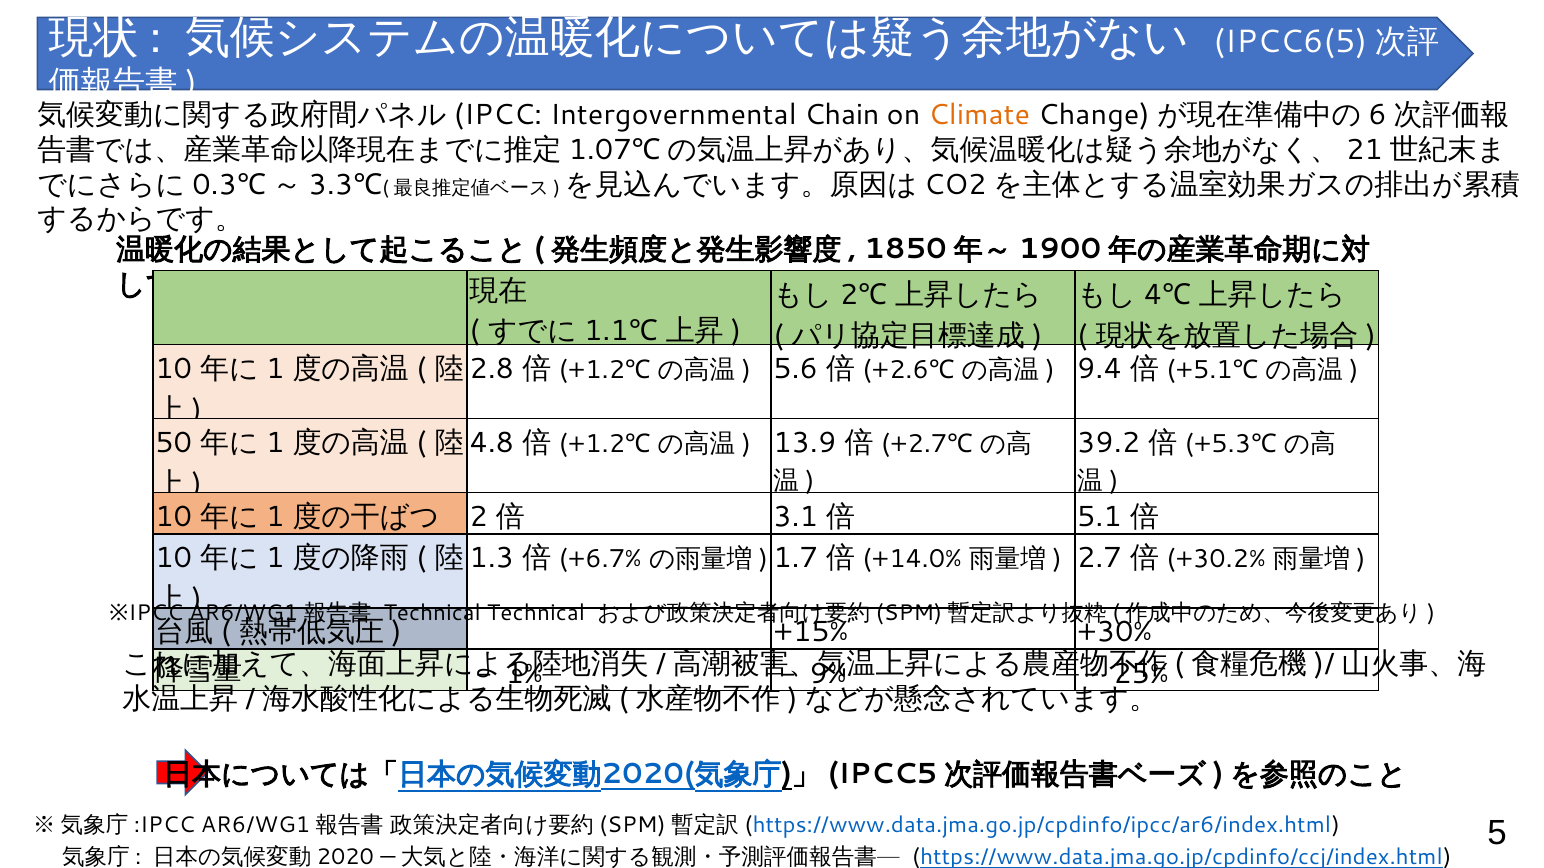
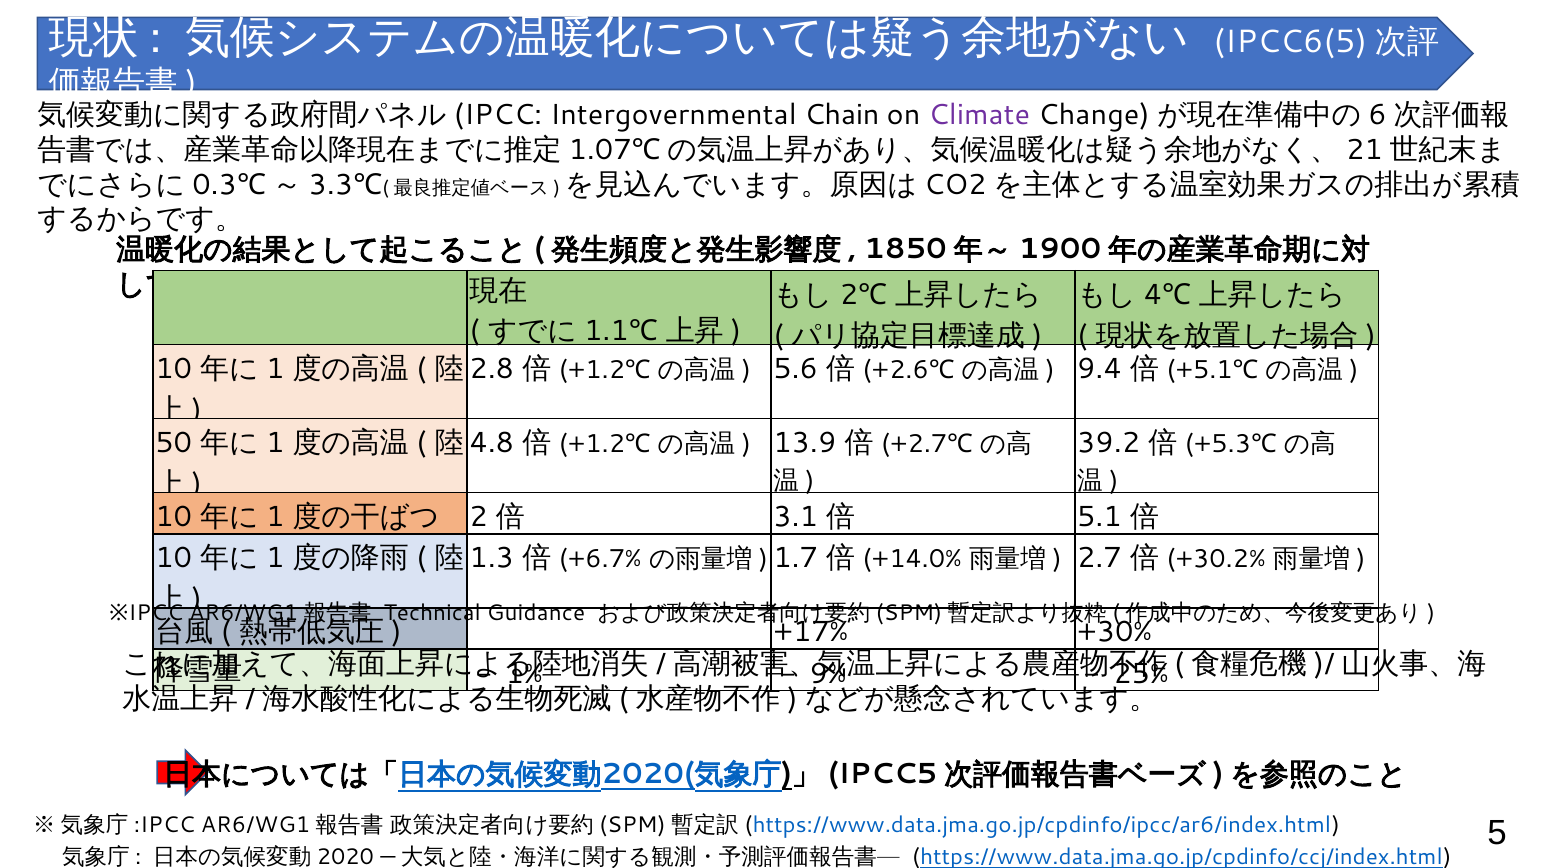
Climate colour: orange -> purple
Technical Technical: Technical -> Guidance
+15%: +15% -> +17%
